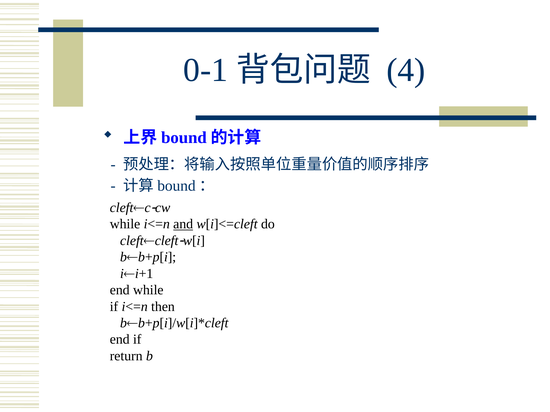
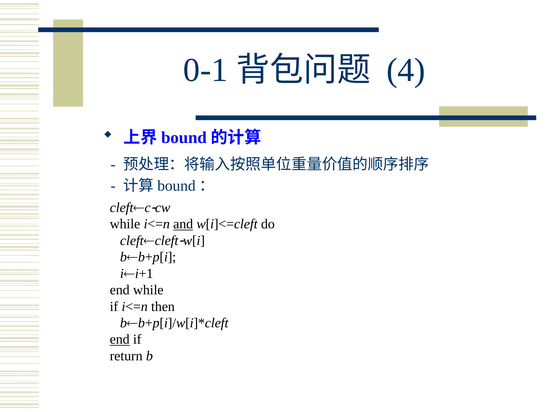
end at (120, 340) underline: none -> present
